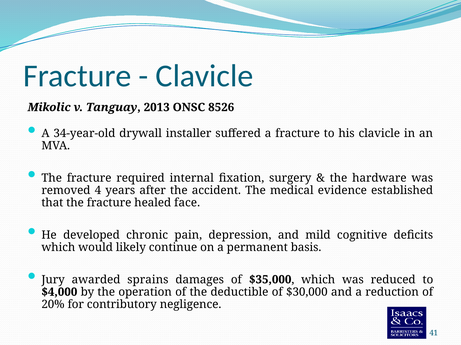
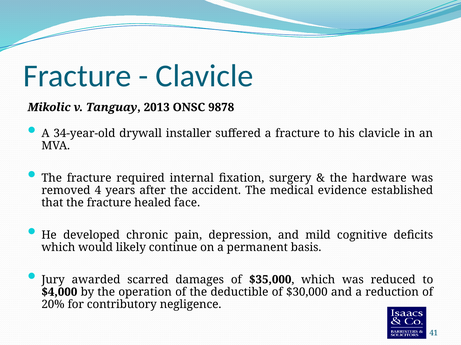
8526: 8526 -> 9878
sprains: sprains -> scarred
